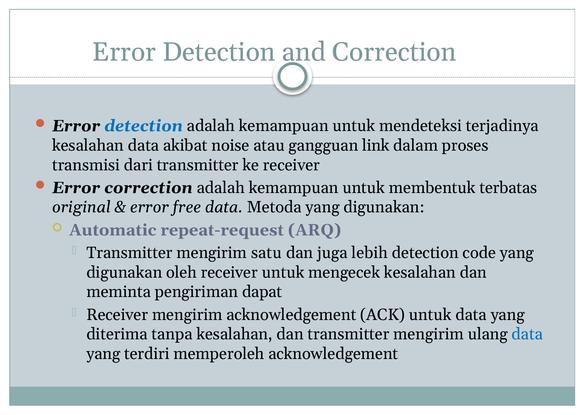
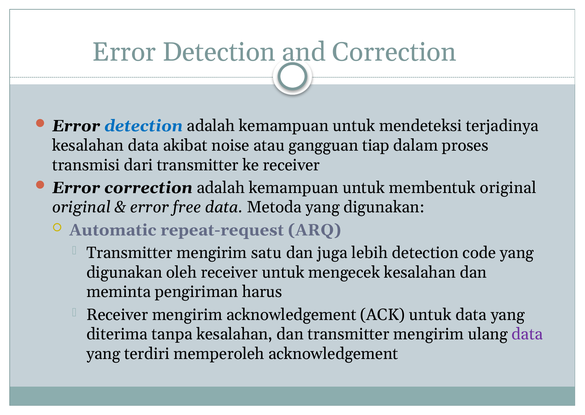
link: link -> tiap
membentuk terbatas: terbatas -> original
dapat: dapat -> harus
data at (527, 334) colour: blue -> purple
